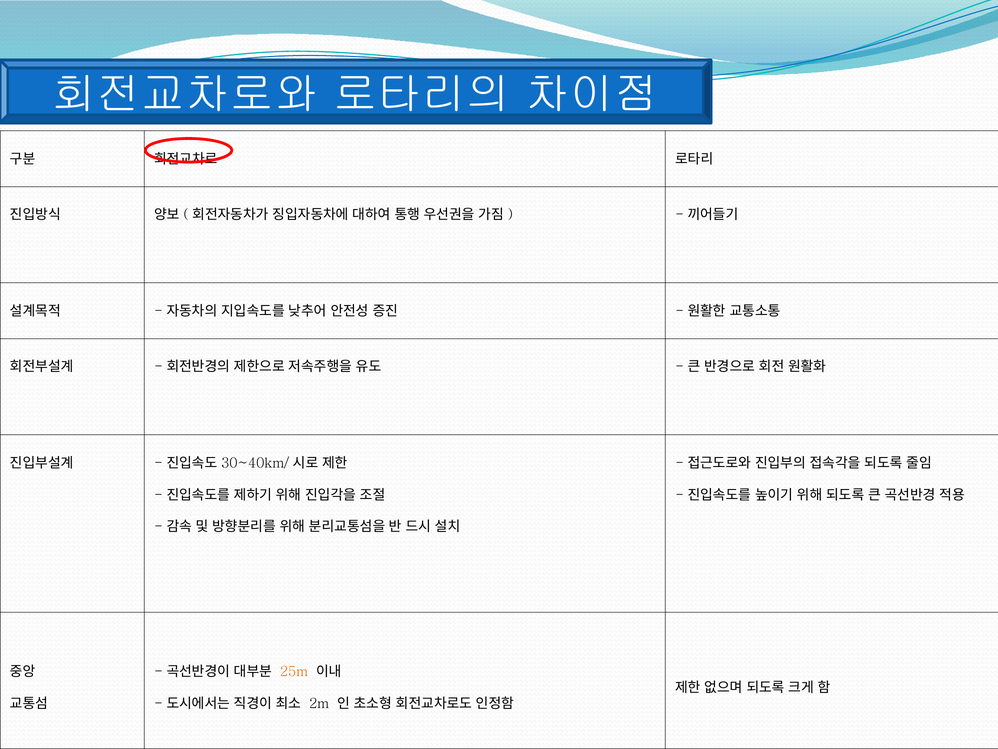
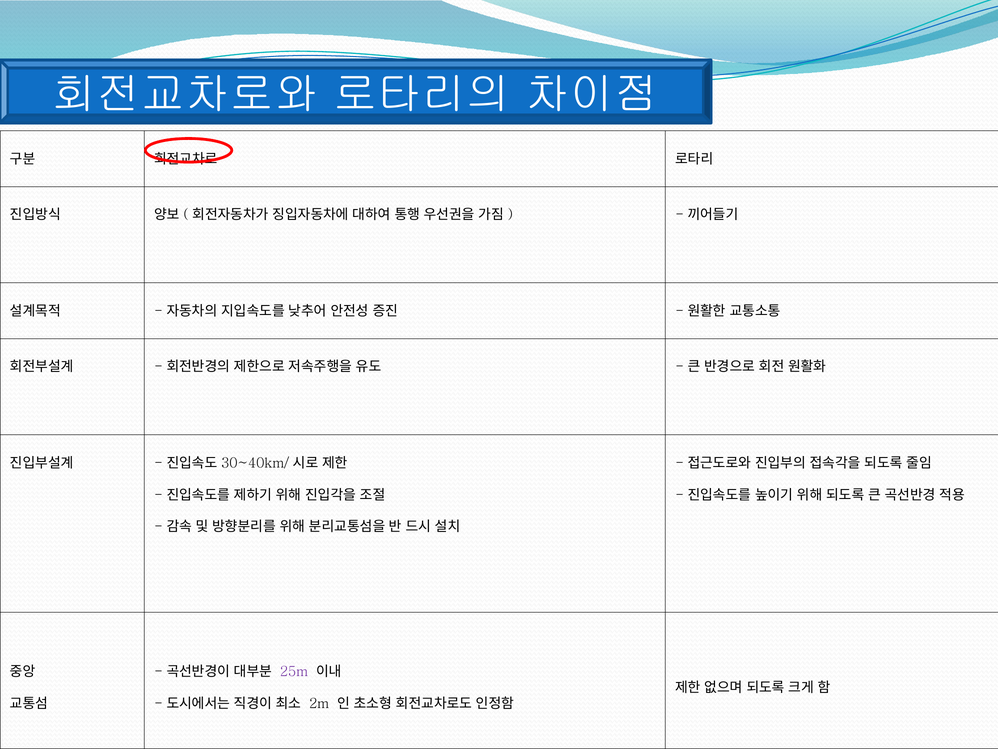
25m colour: orange -> purple
